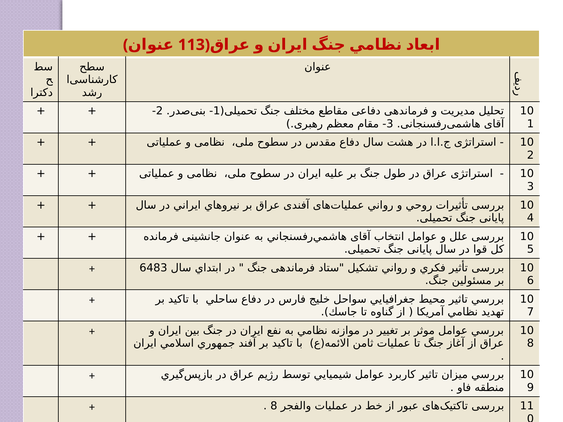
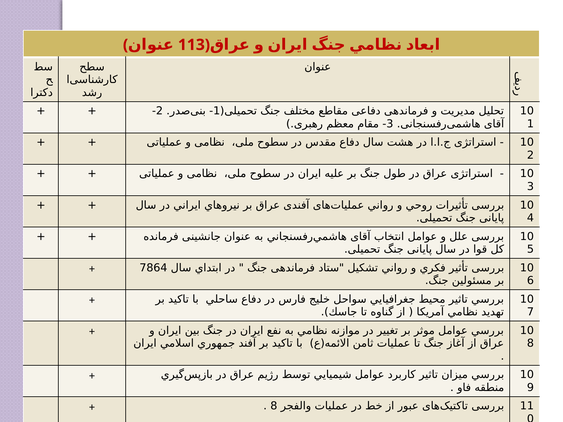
6483: 6483 -> 7864
